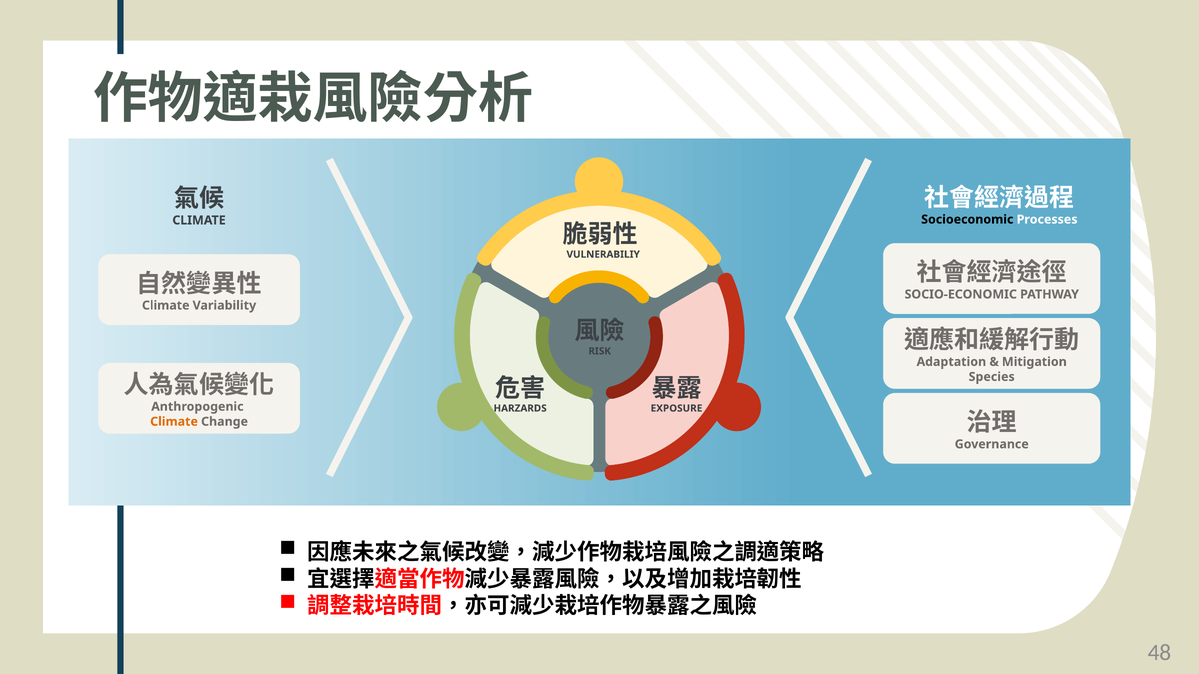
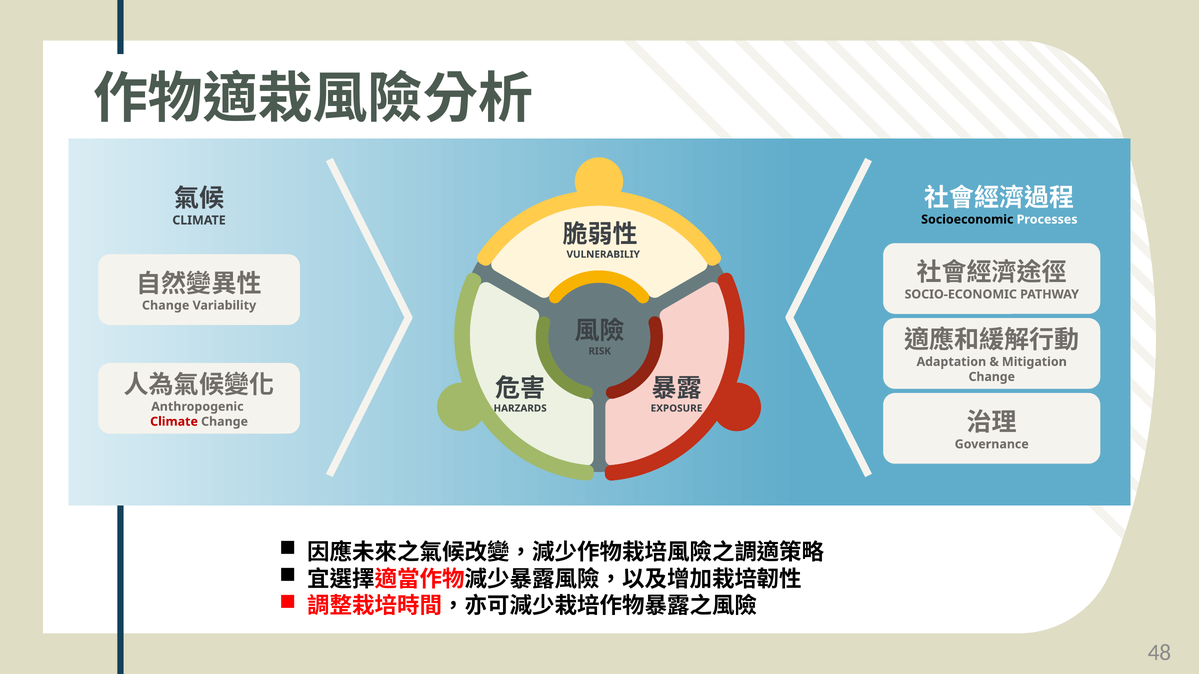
Climate at (166, 306): Climate -> Change
Species at (992, 377): Species -> Change
Climate at (174, 422) colour: orange -> red
